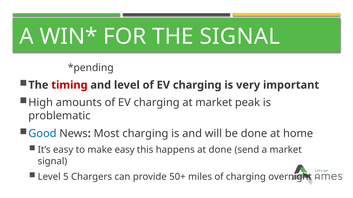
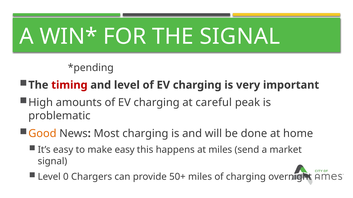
at market: market -> careful
Good colour: blue -> orange
at done: done -> miles
5: 5 -> 0
